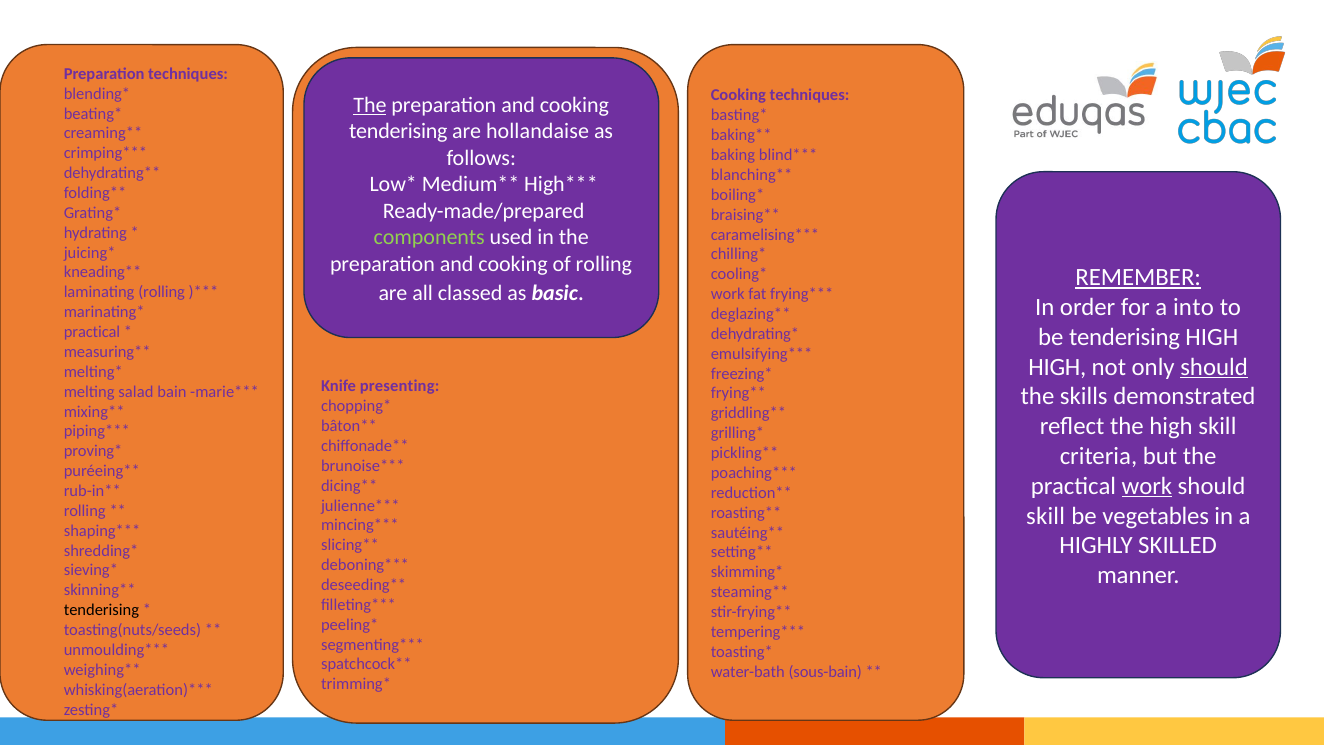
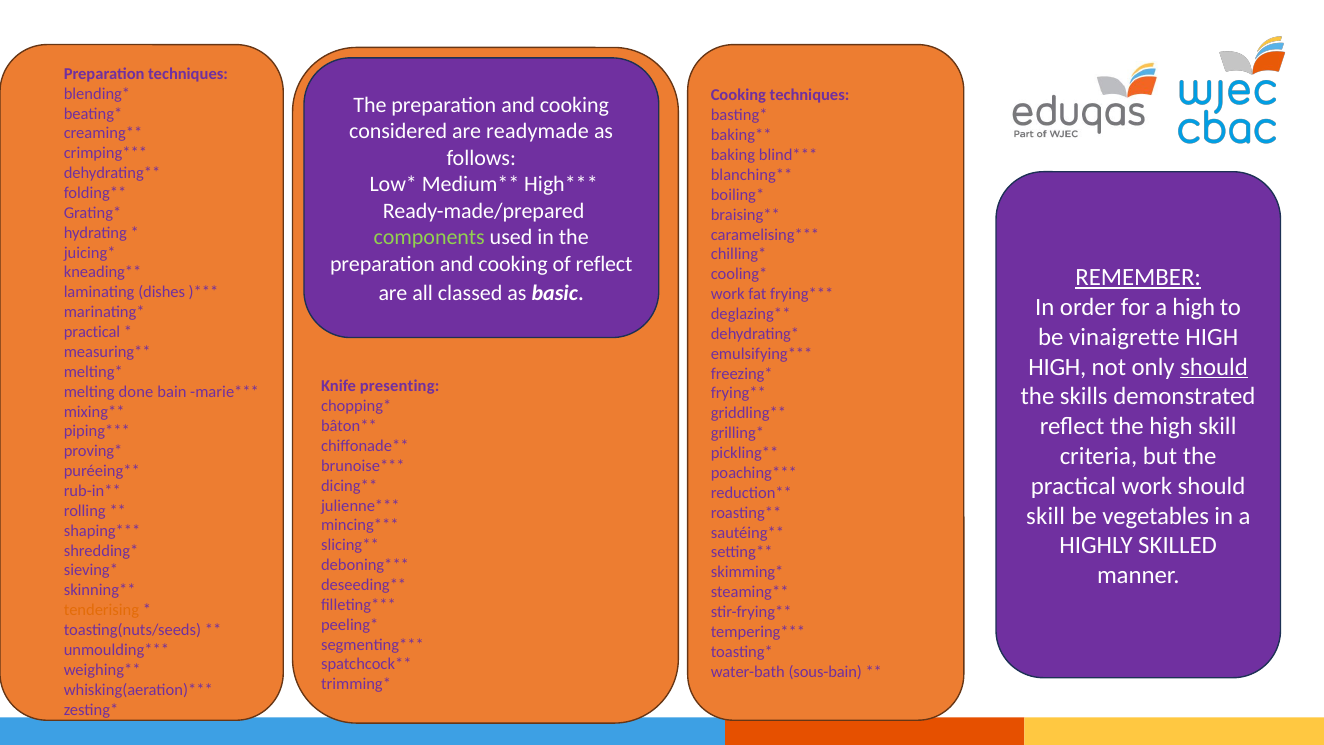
The at (370, 105) underline: present -> none
tenderising at (398, 131): tenderising -> considered
hollandaise: hollandaise -> readymade
of rolling: rolling -> reflect
laminating rolling: rolling -> dishes
a into: into -> high
be tenderising: tenderising -> vinaigrette
salad: salad -> done
work at (1147, 486) underline: present -> none
tenderising at (101, 610) colour: black -> orange
